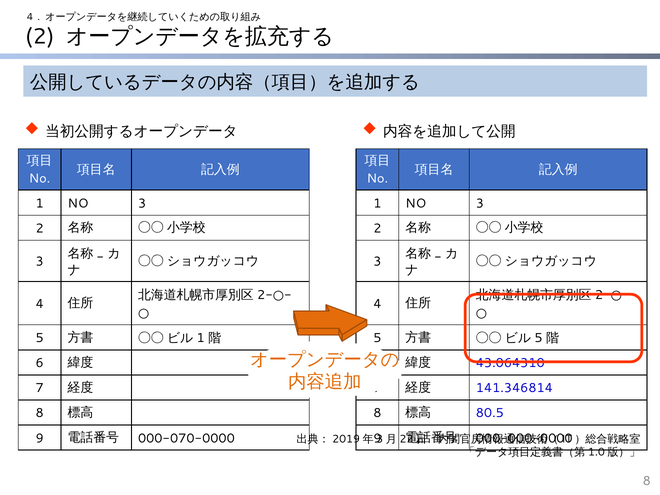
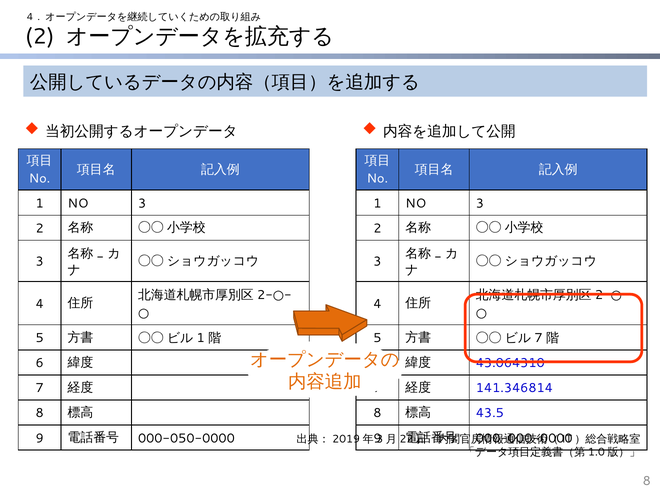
5 at (538, 338): 5 -> 7
80.5: 80.5 -> 43.5
000-070-0000: 000-070-0000 -> 000-050-0000
